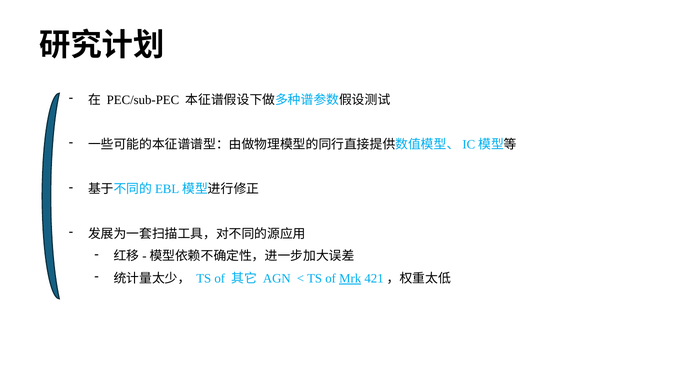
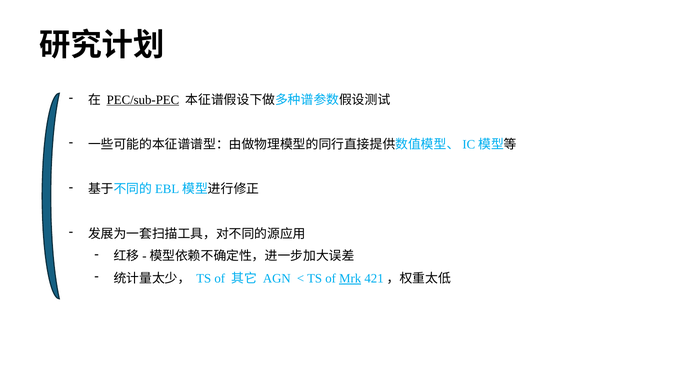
PEC/sub-PEC underline: none -> present
